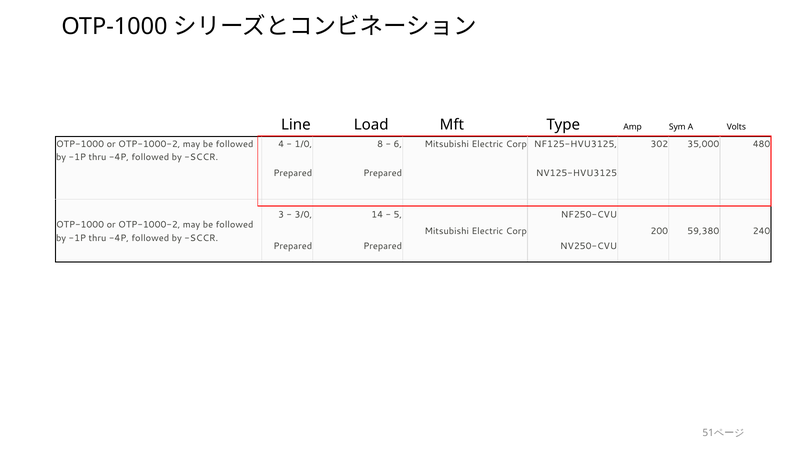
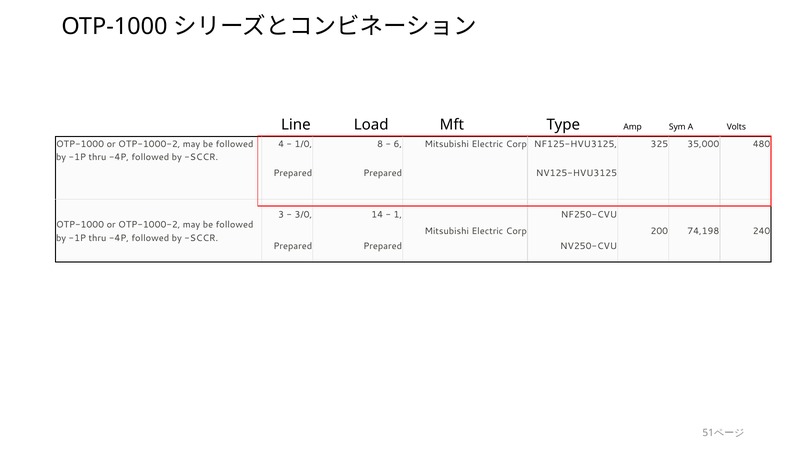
302: 302 -> 325
5: 5 -> 1
59,380: 59,380 -> 74,198
